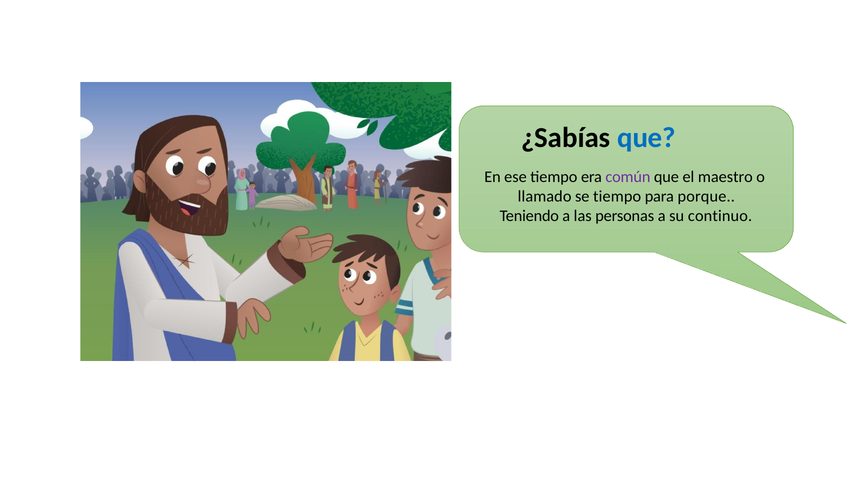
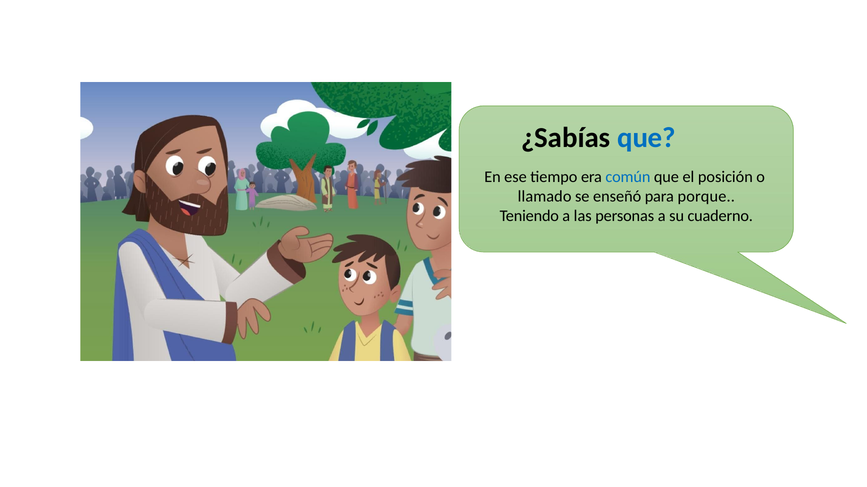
común colour: purple -> blue
maestro: maestro -> posición
se tiempo: tiempo -> enseñó
continuo: continuo -> cuaderno
